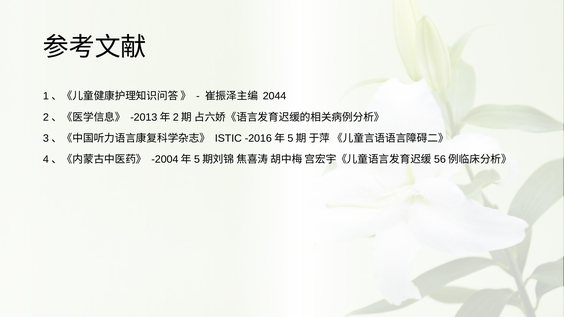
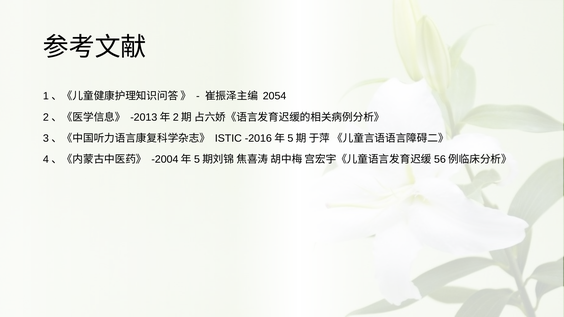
2044: 2044 -> 2054
